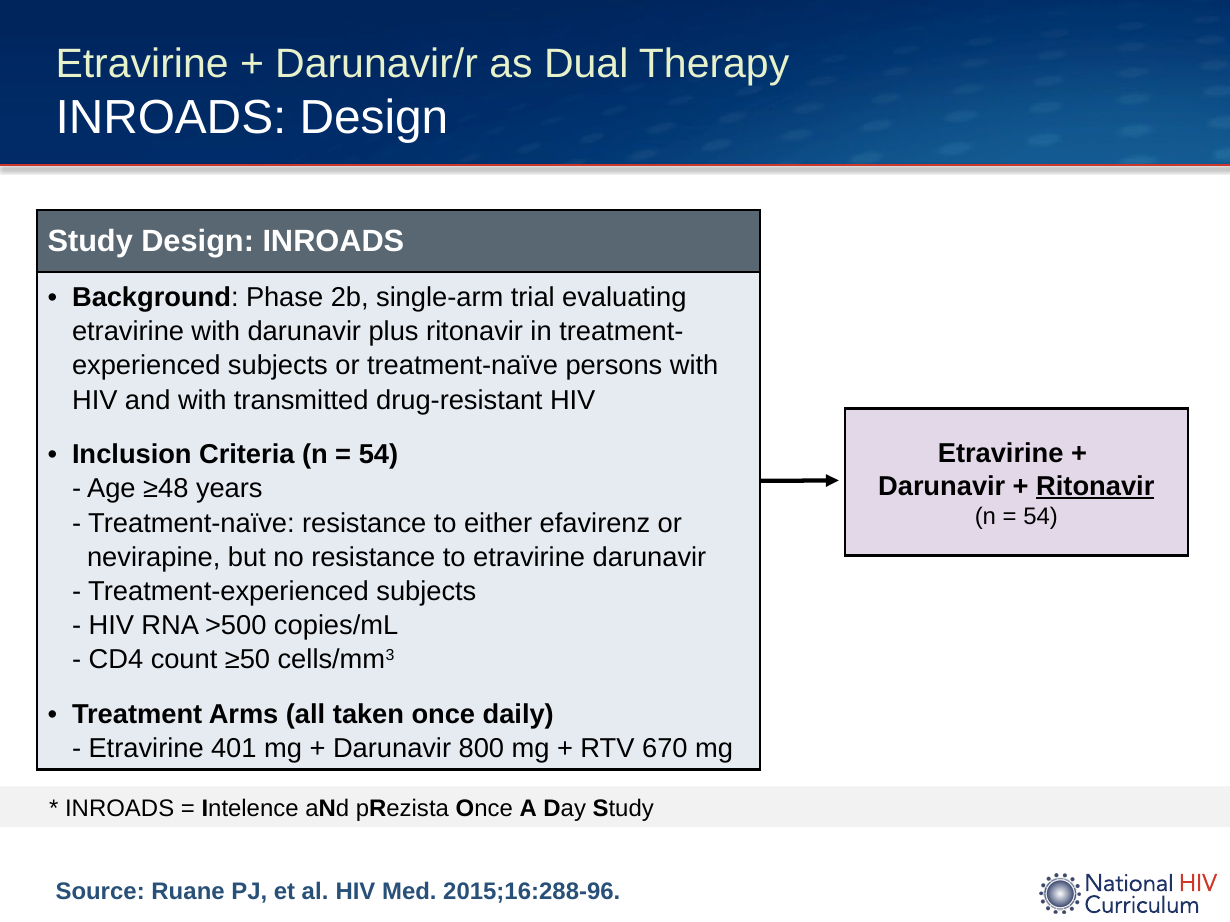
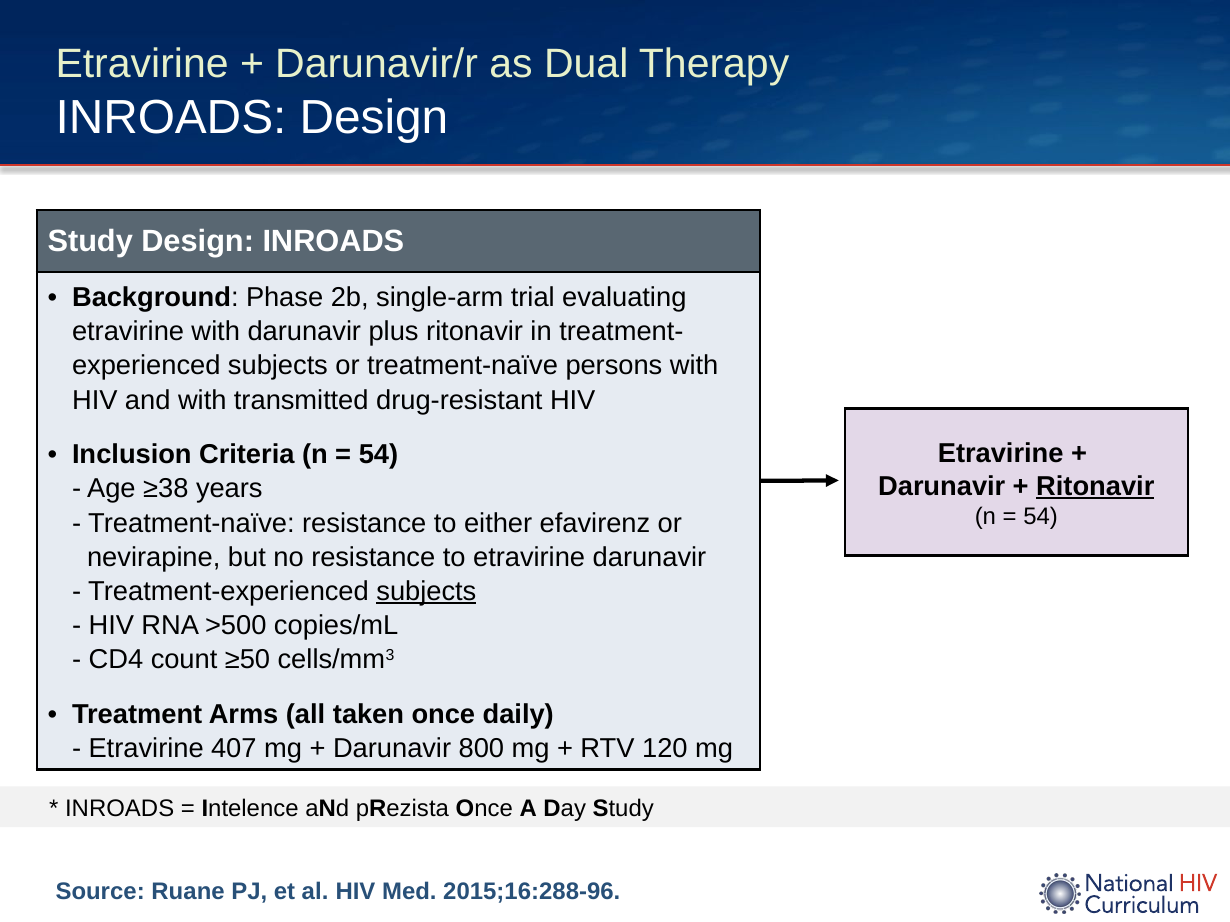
≥48: ≥48 -> ≥38
subjects at (426, 592) underline: none -> present
401: 401 -> 407
670: 670 -> 120
